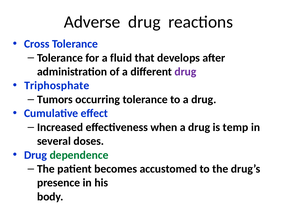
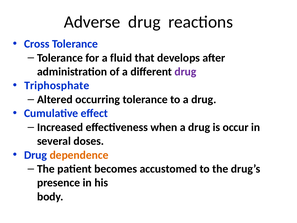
Tumors: Tumors -> Altered
temp: temp -> occur
dependence colour: green -> orange
